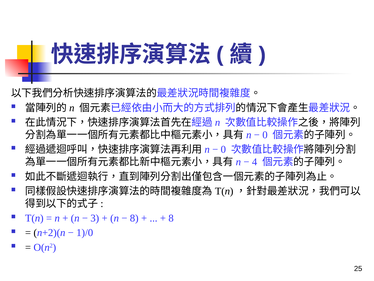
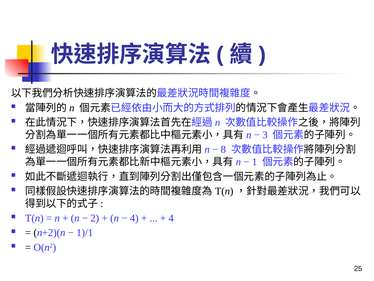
0 at (265, 135): 0 -> 3
0 at (223, 149): 0 -> 8
4: 4 -> 1
3: 3 -> 2
8 at (134, 218): 8 -> 4
8 at (171, 218): 8 -> 4
1)/0: 1)/0 -> 1)/1
